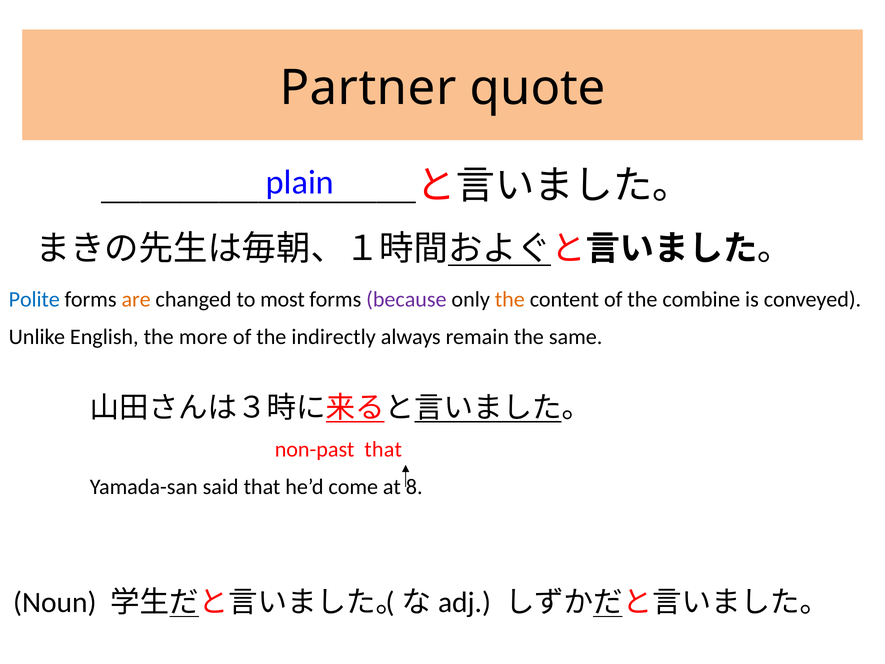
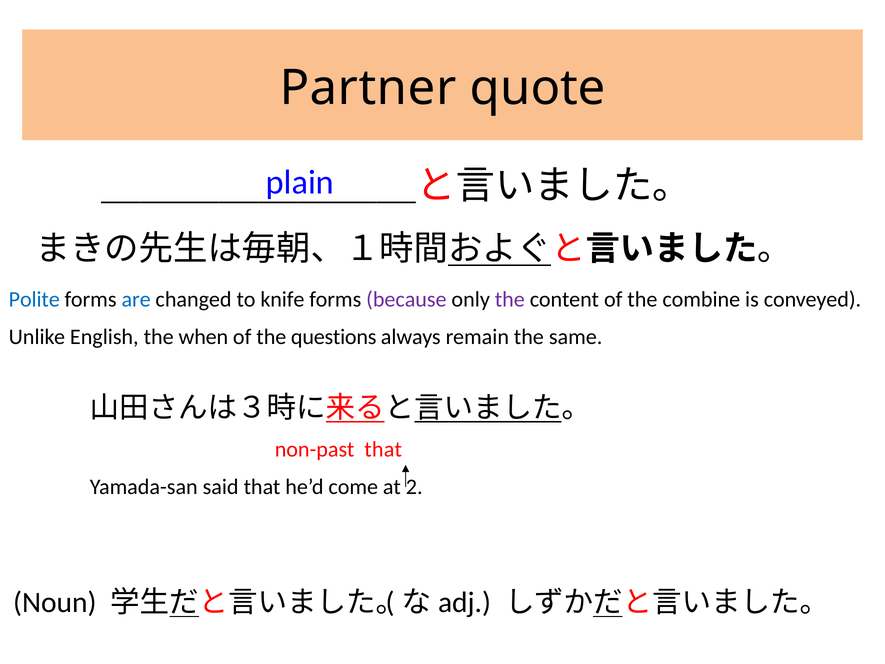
are colour: orange -> blue
most: most -> knife
the at (510, 299) colour: orange -> purple
more: more -> when
indirectly: indirectly -> questions
8: 8 -> 2
